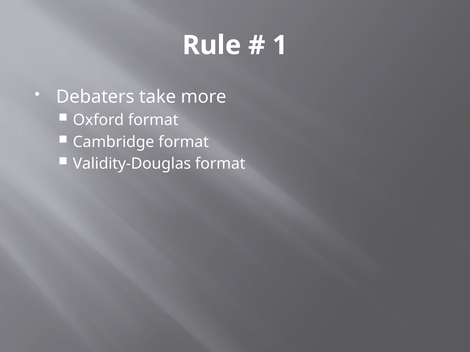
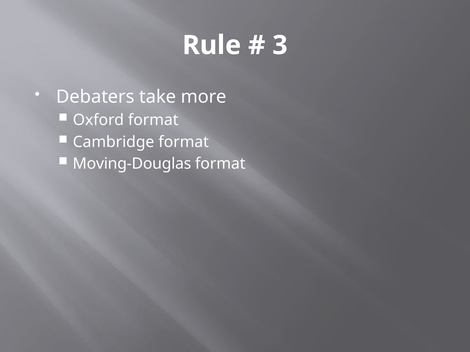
1: 1 -> 3
Validity-Douglas: Validity-Douglas -> Moving-Douglas
